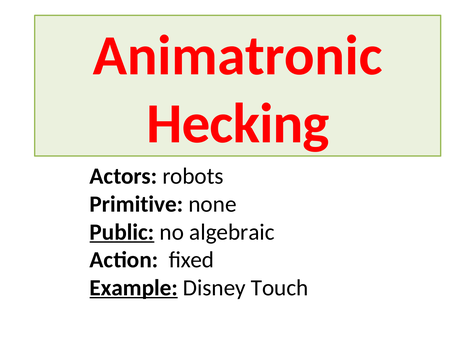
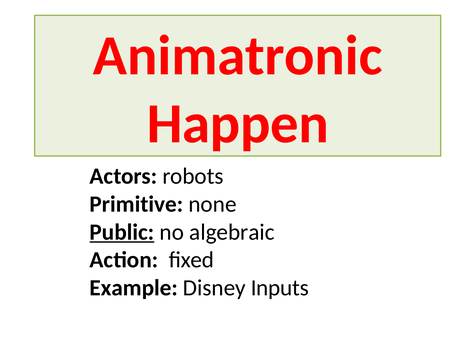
Hecking: Hecking -> Happen
Example underline: present -> none
Touch: Touch -> Inputs
